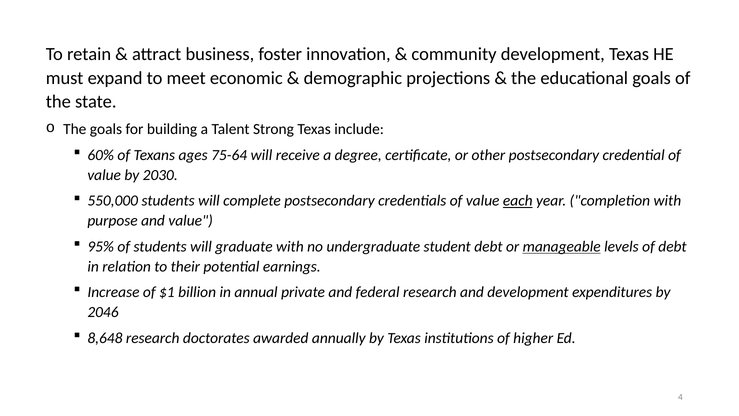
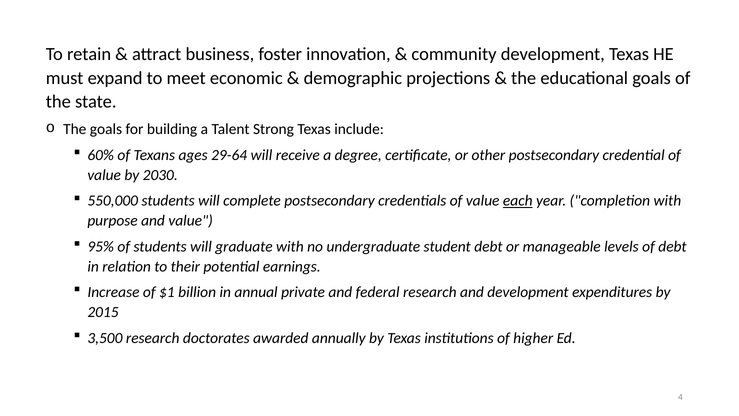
75-64: 75-64 -> 29-64
manageable underline: present -> none
2046: 2046 -> 2015
8,648: 8,648 -> 3,500
